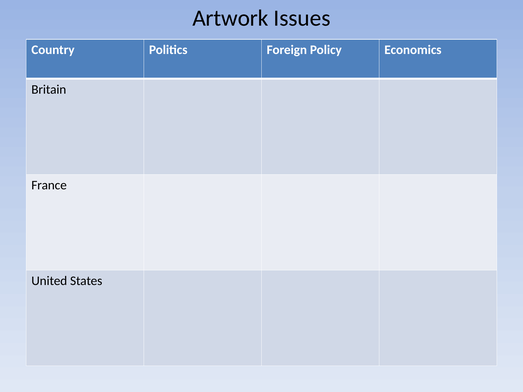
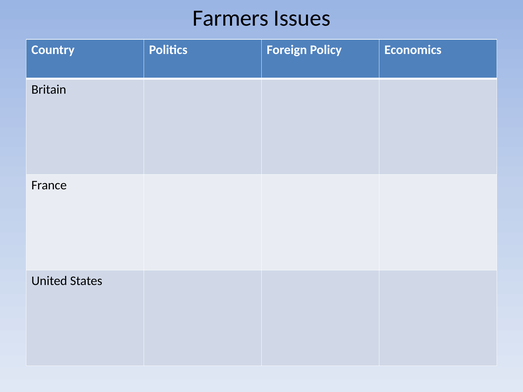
Artwork: Artwork -> Farmers
